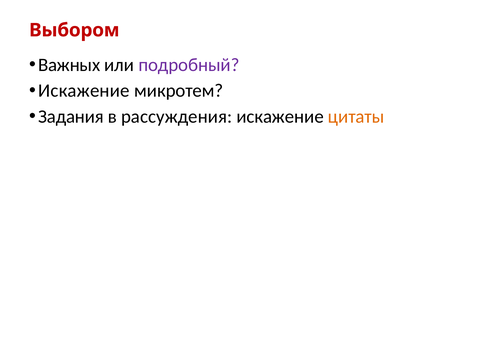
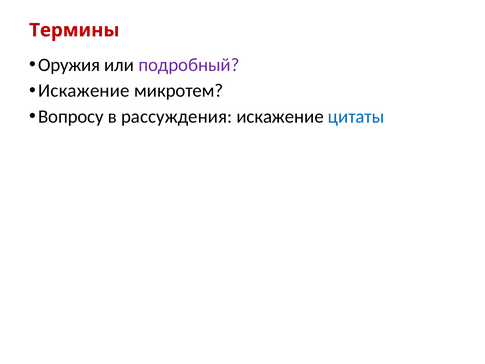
Выбором: Выбором -> Термины
Важных: Важных -> Оружия
Задания: Задания -> Вопросу
цитаты colour: orange -> blue
